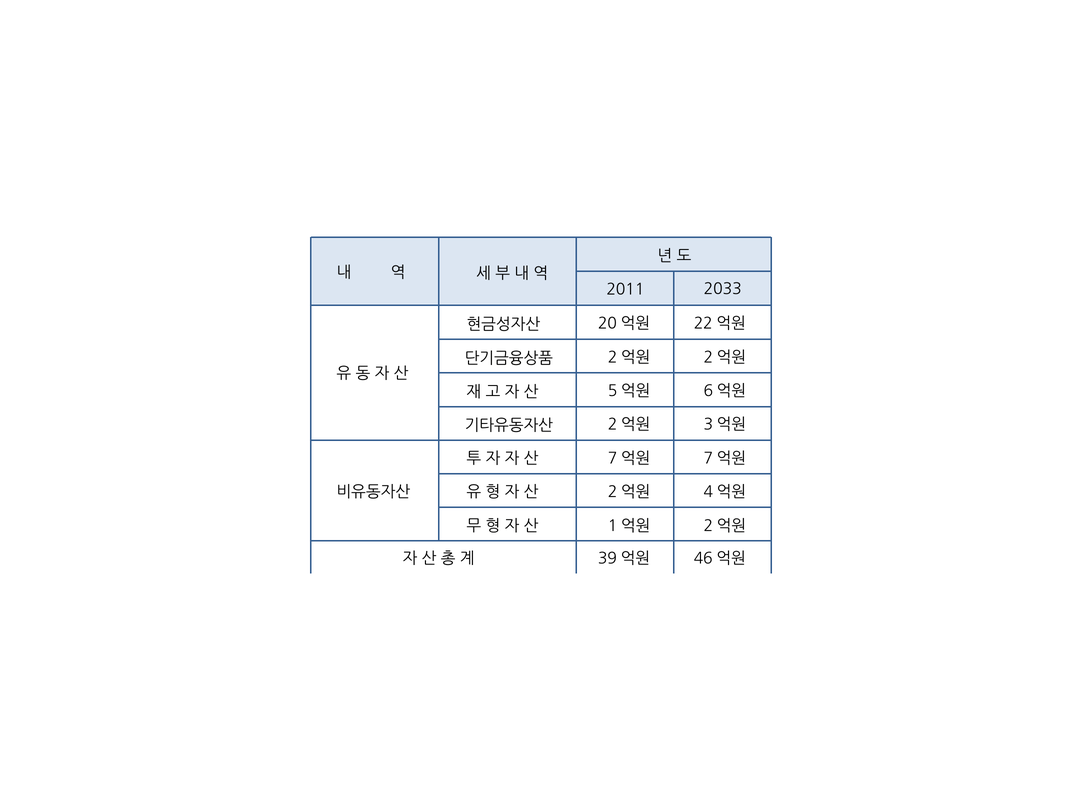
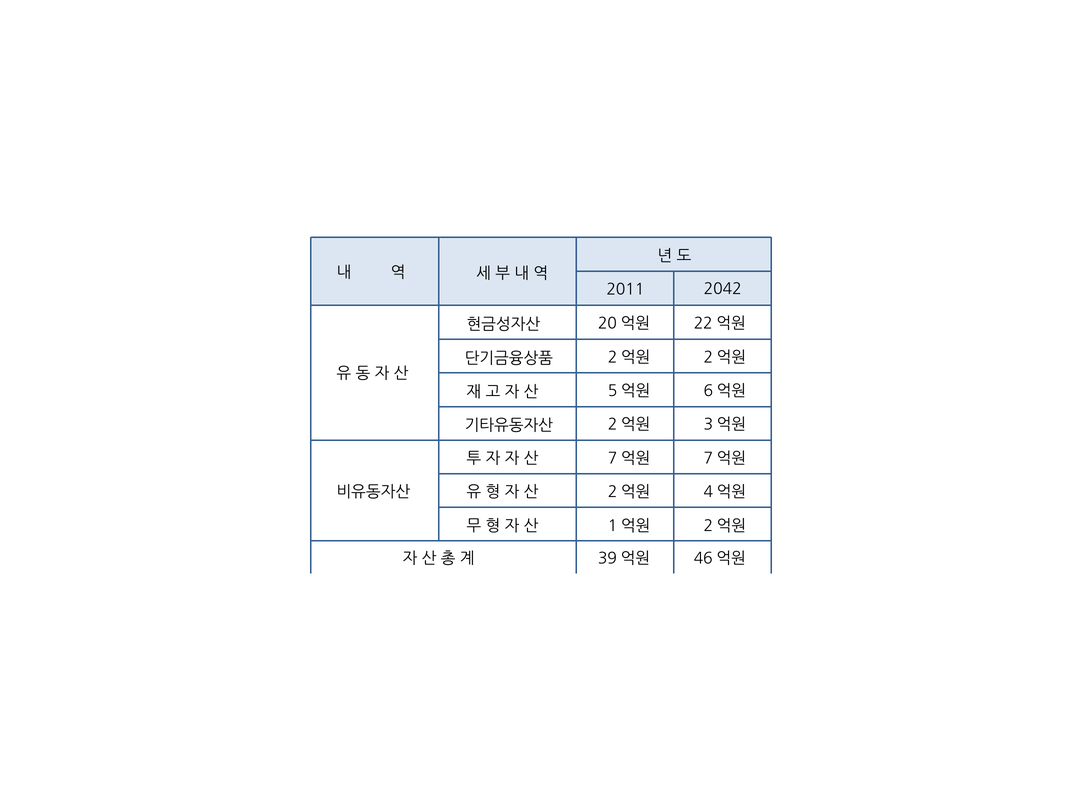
2033: 2033 -> 2042
